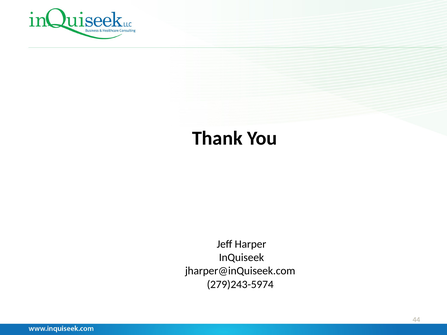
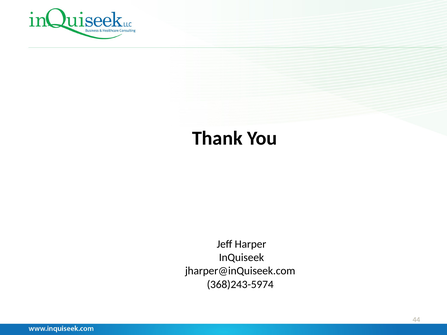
279)243-5974: 279)243-5974 -> 368)243-5974
